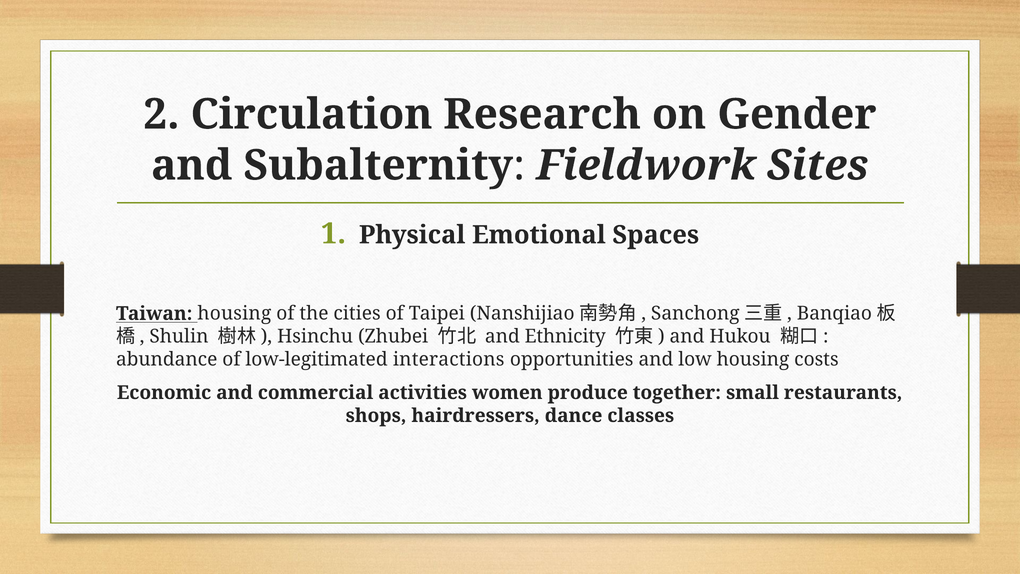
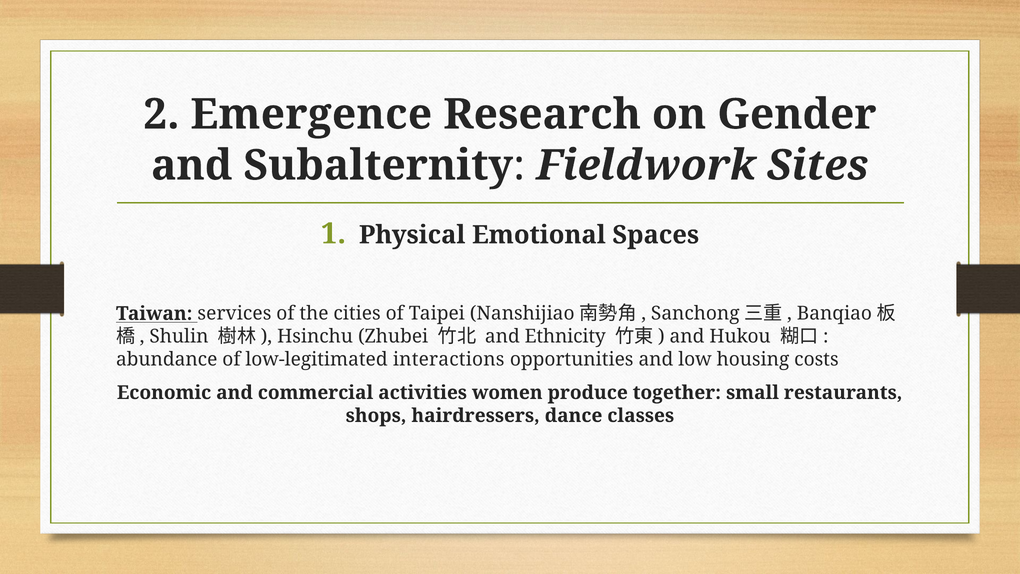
Circulation: Circulation -> Emergence
Taiwan housing: housing -> services
